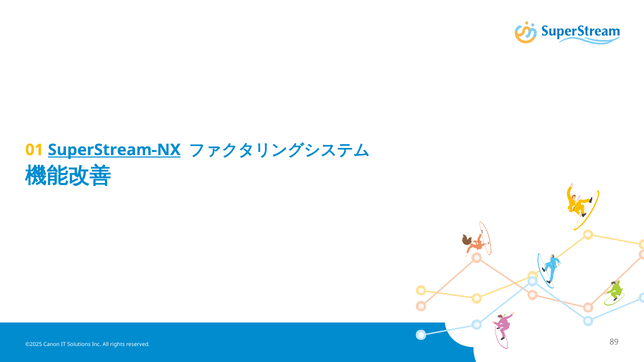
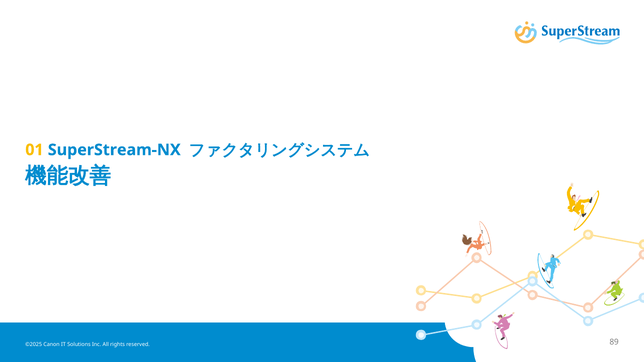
SuperStream-NX underline: present -> none
